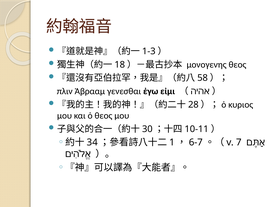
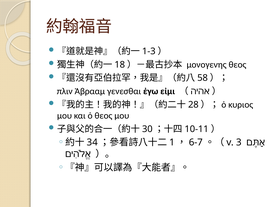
7: 7 -> 3
